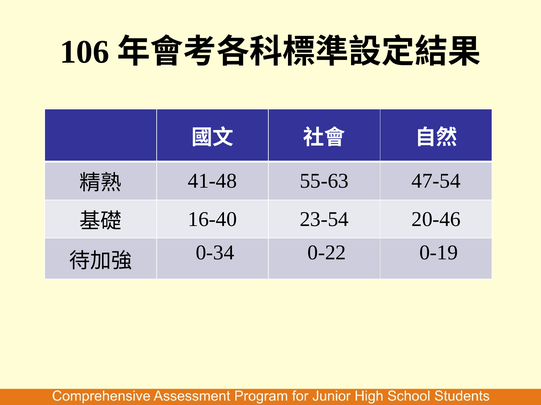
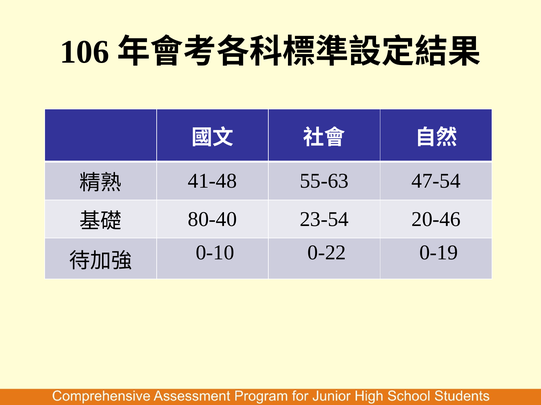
16-40: 16-40 -> 80-40
0-34: 0-34 -> 0-10
